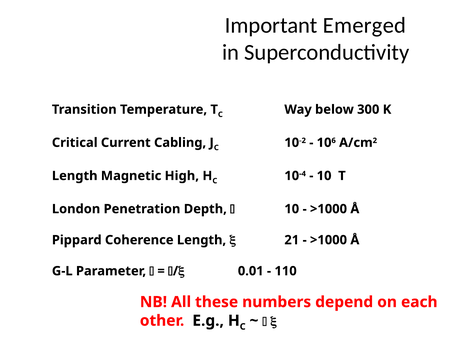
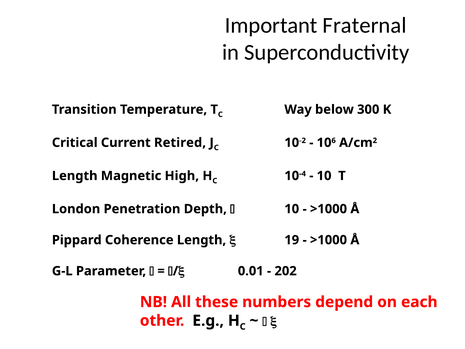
Emerged: Emerged -> Fraternal
Cabling: Cabling -> Retired
21: 21 -> 19
110: 110 -> 202
